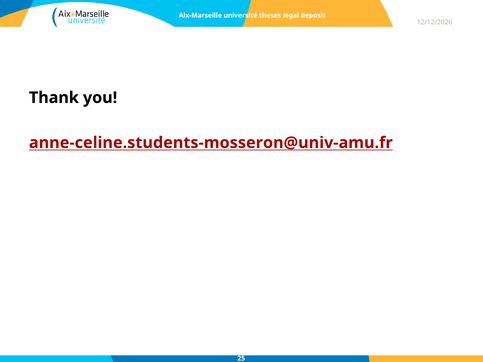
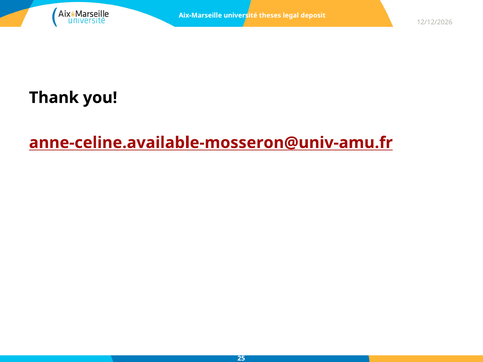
anne-celine.students-mosseron@univ-amu.fr: anne-celine.students-mosseron@univ-amu.fr -> anne-celine.available-mosseron@univ-amu.fr
